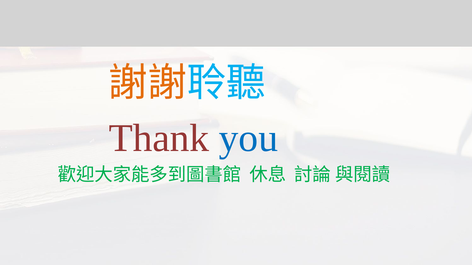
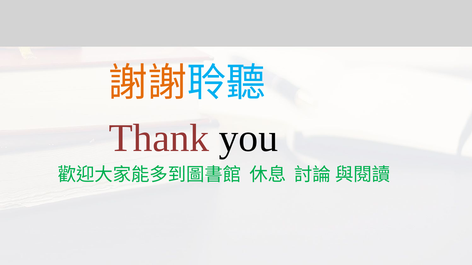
you colour: blue -> black
